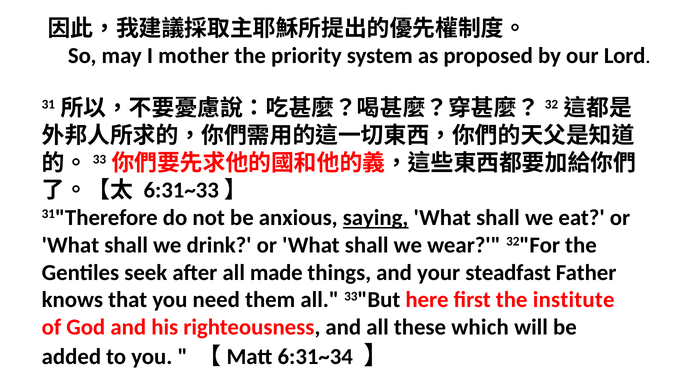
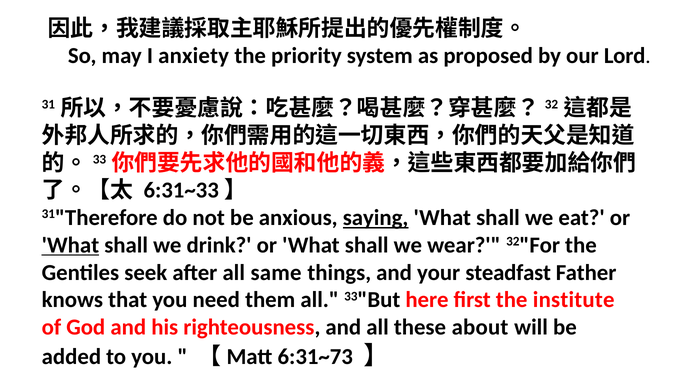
mother: mother -> anxiety
What at (70, 245) underline: none -> present
made: made -> same
which: which -> about
6:31~34: 6:31~34 -> 6:31~73
